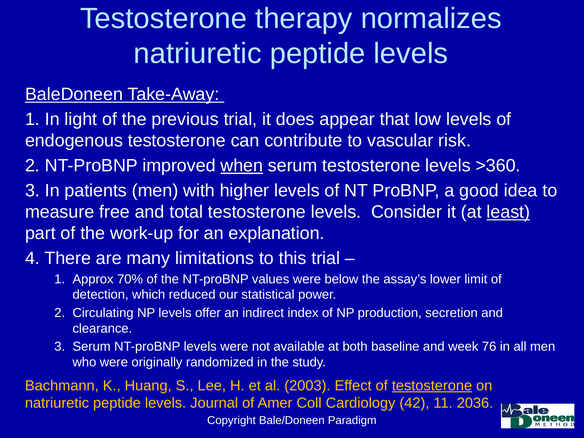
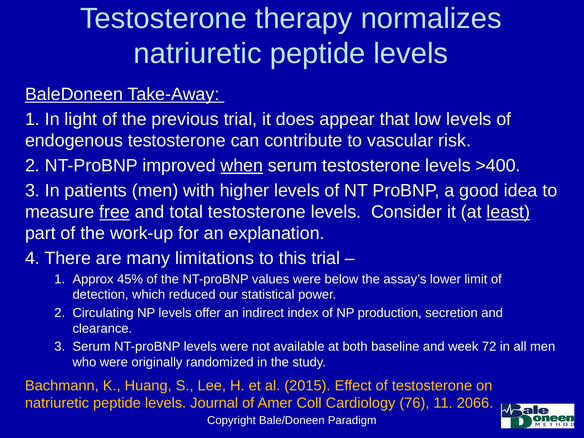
>360: >360 -> >400
free underline: none -> present
70%: 70% -> 45%
76: 76 -> 72
2003: 2003 -> 2015
testosterone at (432, 386) underline: present -> none
42: 42 -> 76
2036: 2036 -> 2066
